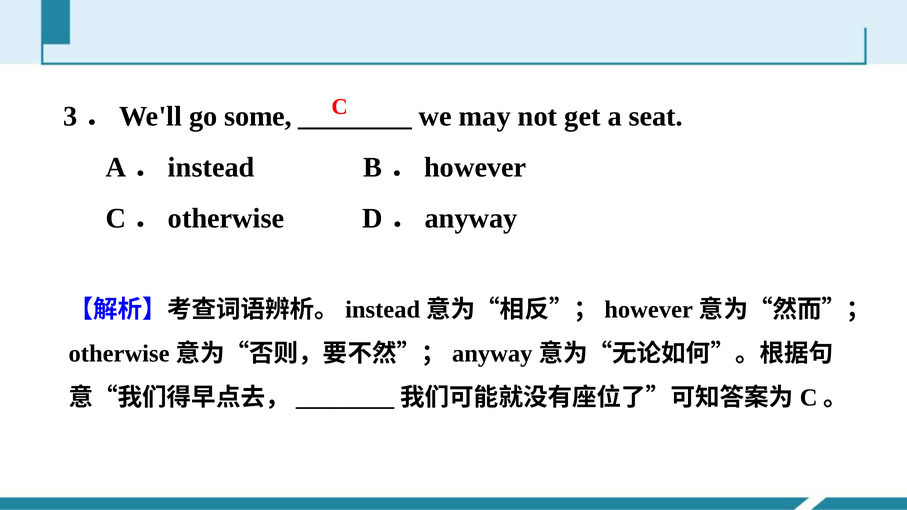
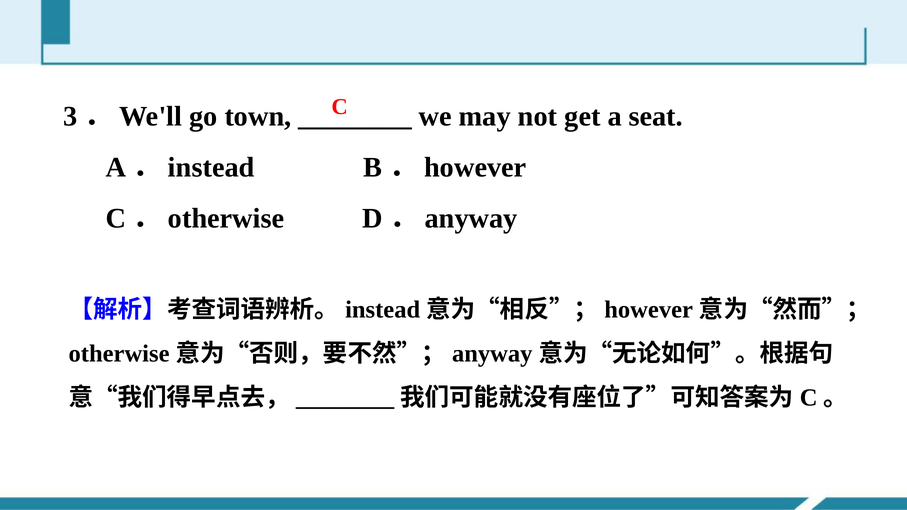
some: some -> town
